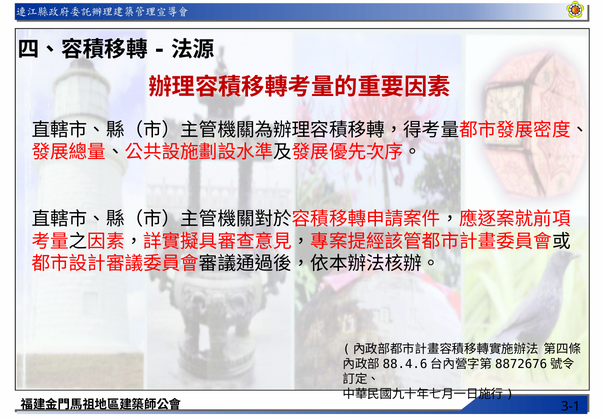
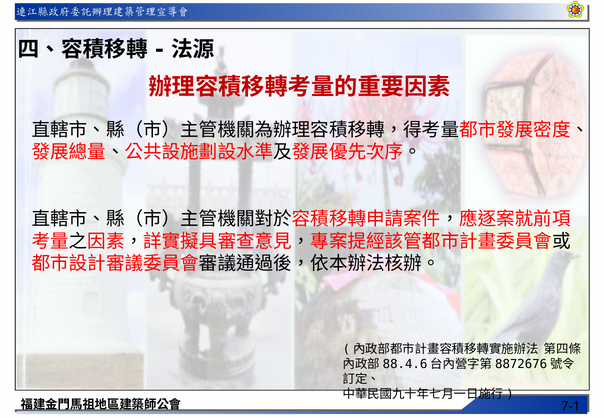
3-1: 3-1 -> 7-1
